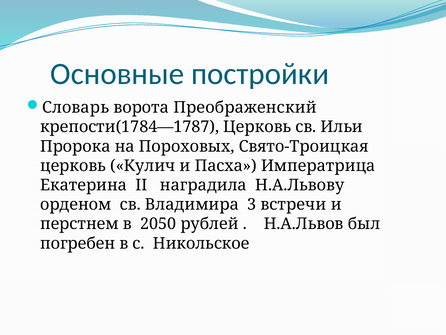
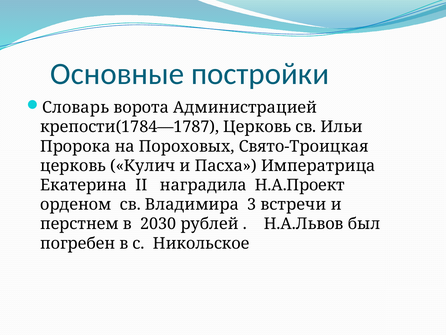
Преображенский: Преображенский -> Администрацией
Н.А.Львову: Н.А.Львову -> Н.А.Проект
2050: 2050 -> 2030
